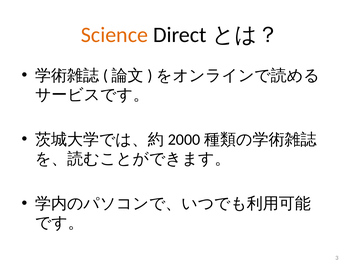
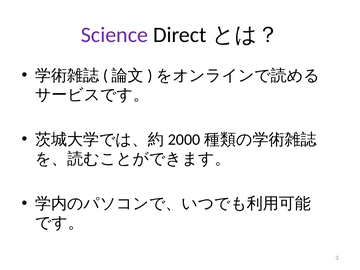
Science colour: orange -> purple
